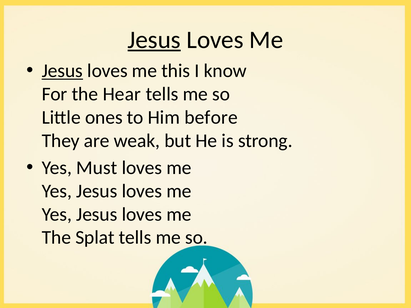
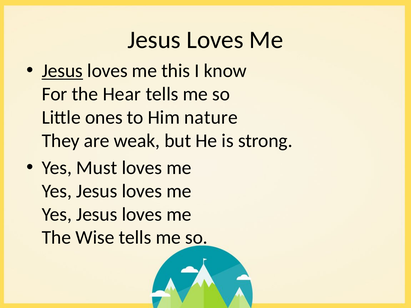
Jesus at (154, 40) underline: present -> none
before: before -> nature
Splat: Splat -> Wise
